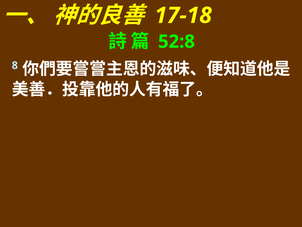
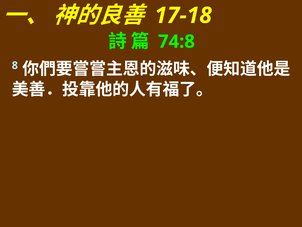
52:8: 52:8 -> 74:8
